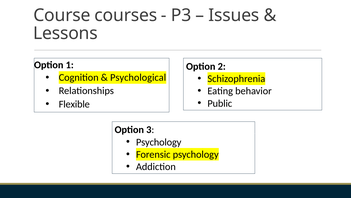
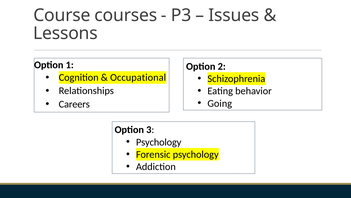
Psychological: Psychological -> Occupational
Public: Public -> Going
Flexible: Flexible -> Careers
